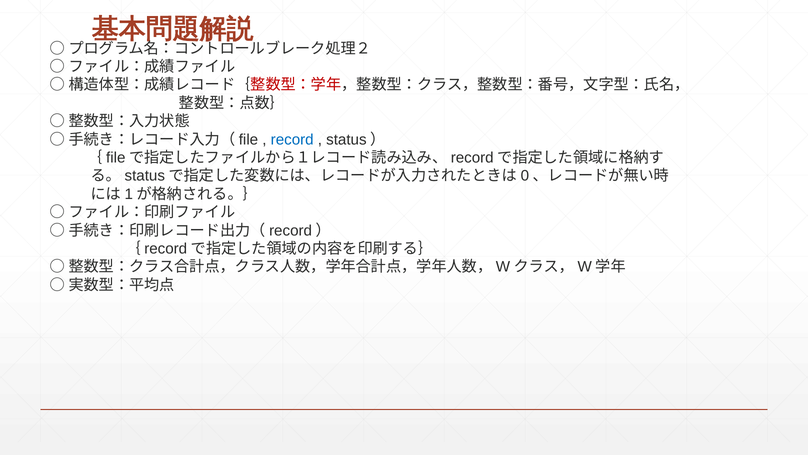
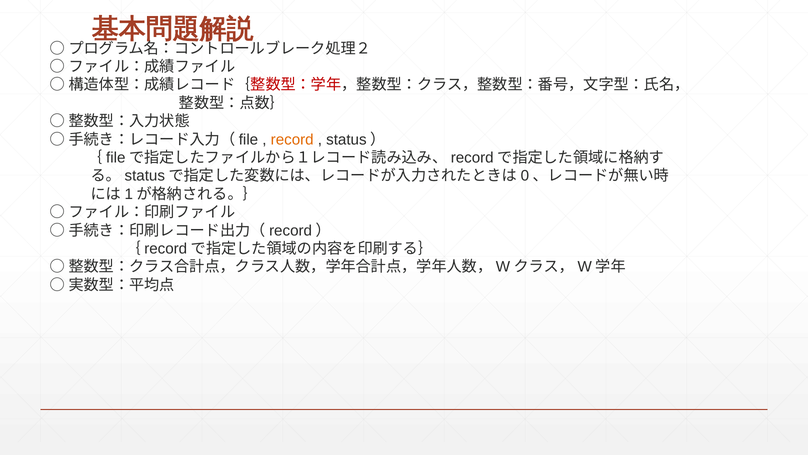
record colour: blue -> orange
